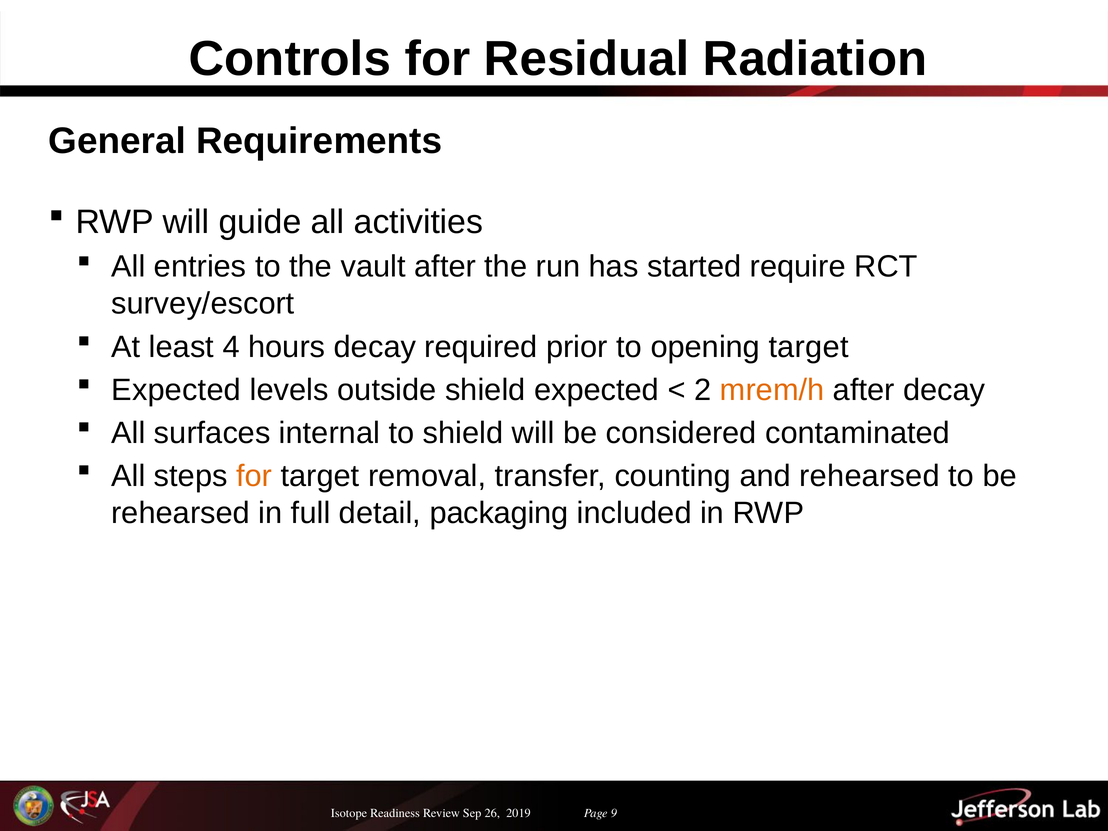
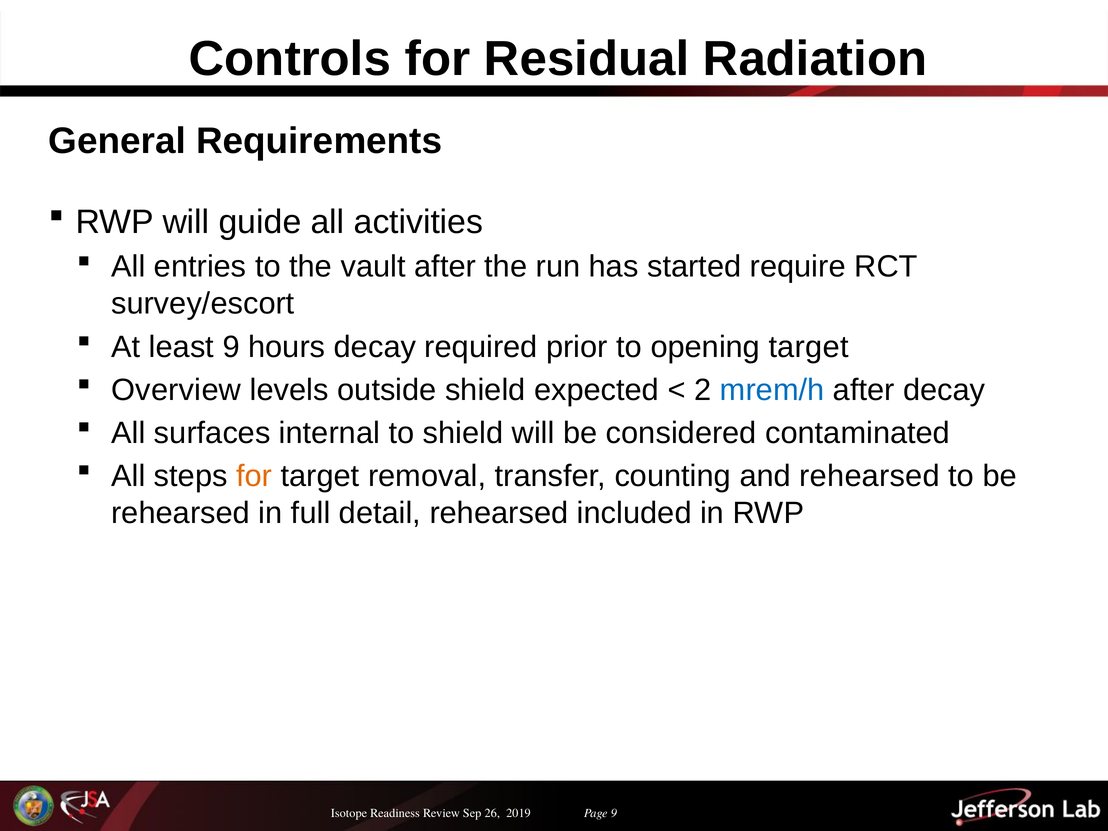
least 4: 4 -> 9
Expected at (176, 390): Expected -> Overview
mrem/h colour: orange -> blue
detail packaging: packaging -> rehearsed
